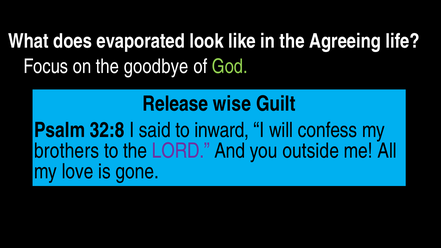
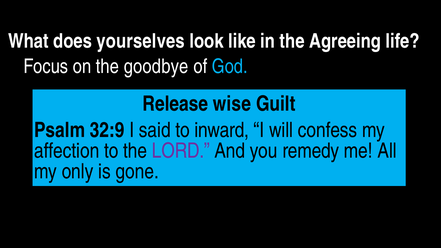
evaporated: evaporated -> yourselves
God colour: light green -> light blue
32:8: 32:8 -> 32:9
brothers: brothers -> affection
outside: outside -> remedy
love: love -> only
